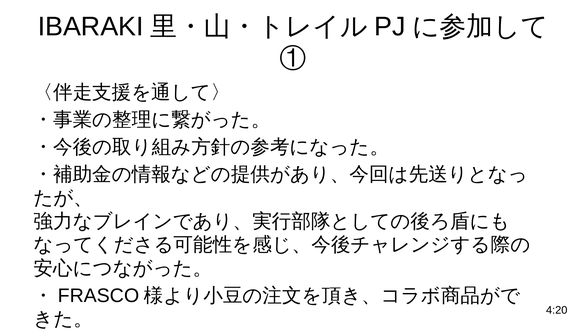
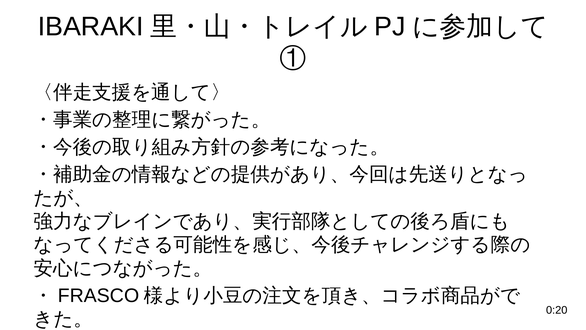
4:20: 4:20 -> 0:20
